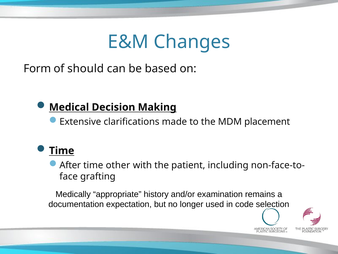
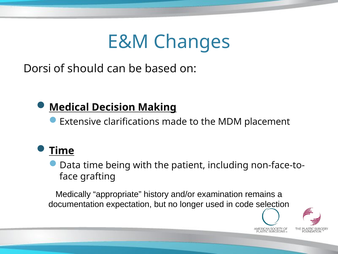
Form: Form -> Dorsi
After: After -> Data
other: other -> being
